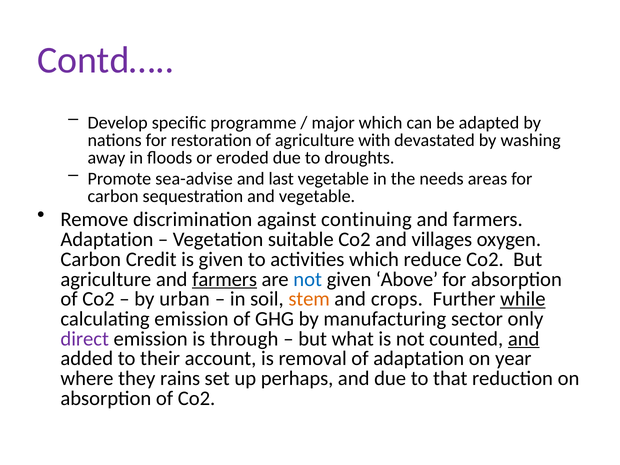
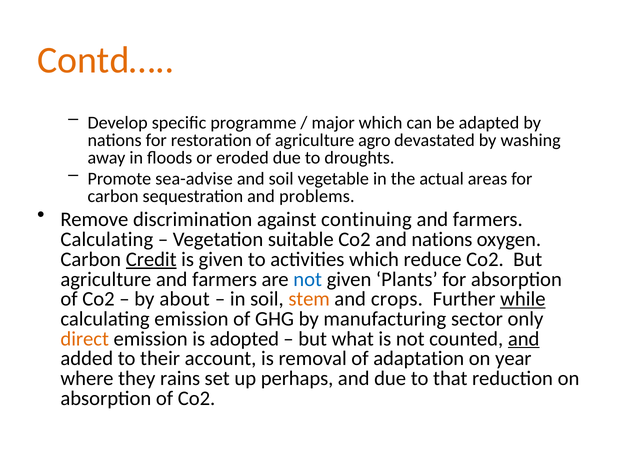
Contd… colour: purple -> orange
with: with -> agro
and last: last -> soil
needs: needs -> actual
and vegetable: vegetable -> problems
Adaptation at (107, 239): Adaptation -> Calculating
and villages: villages -> nations
Credit underline: none -> present
farmers at (225, 279) underline: present -> none
Above: Above -> Plants
urban: urban -> about
direct colour: purple -> orange
through: through -> adopted
